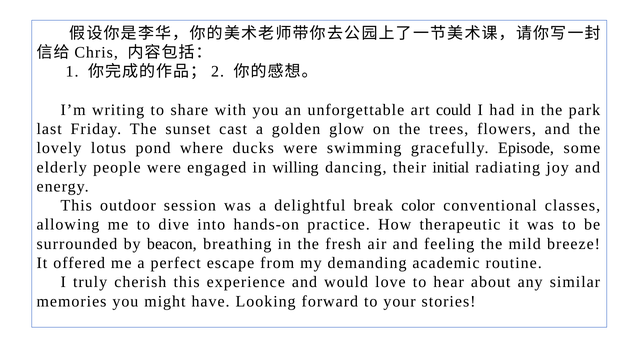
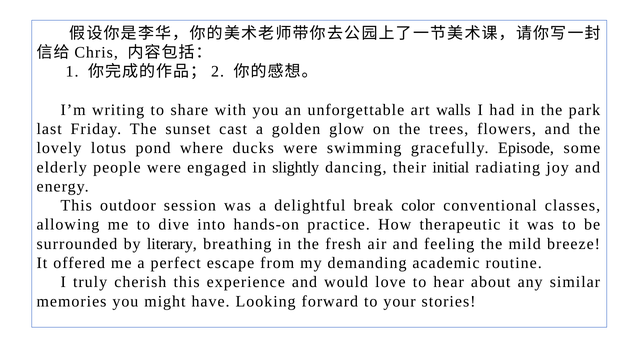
could: could -> walls
willing: willing -> slightly
beacon: beacon -> literary
